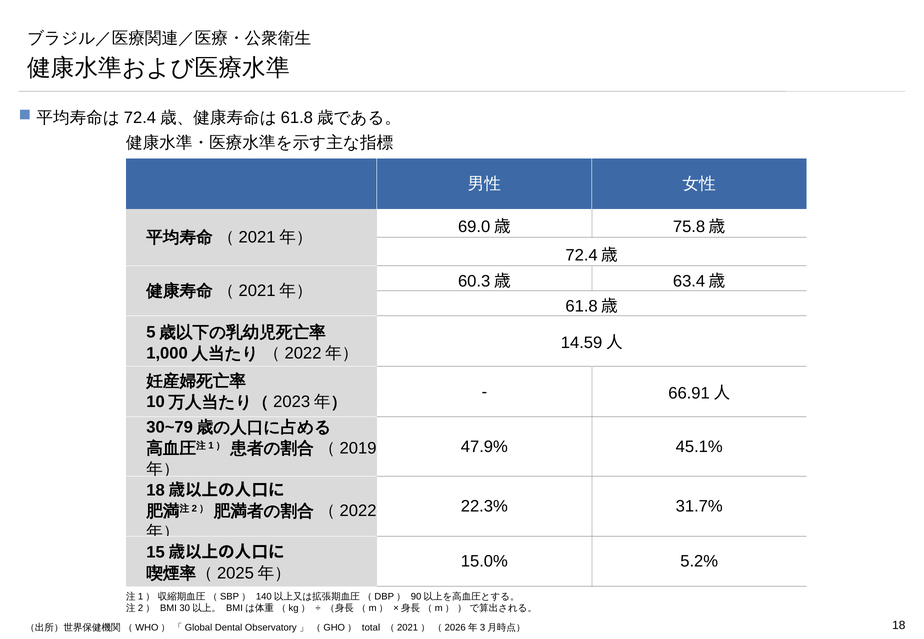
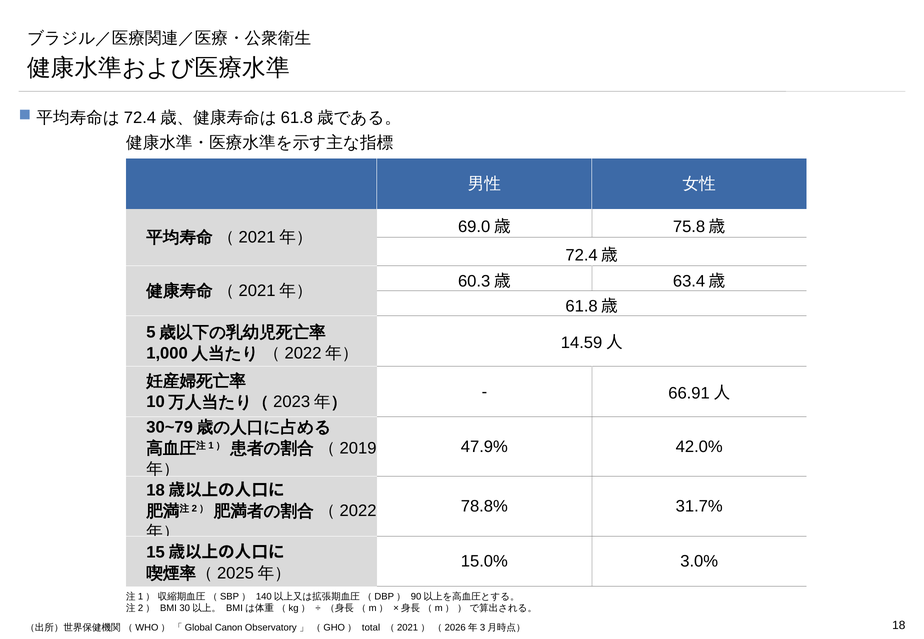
45.1%: 45.1% -> 42.0%
22.3%: 22.3% -> 78.8%
5.2%: 5.2% -> 3.0%
Dental: Dental -> Canon
